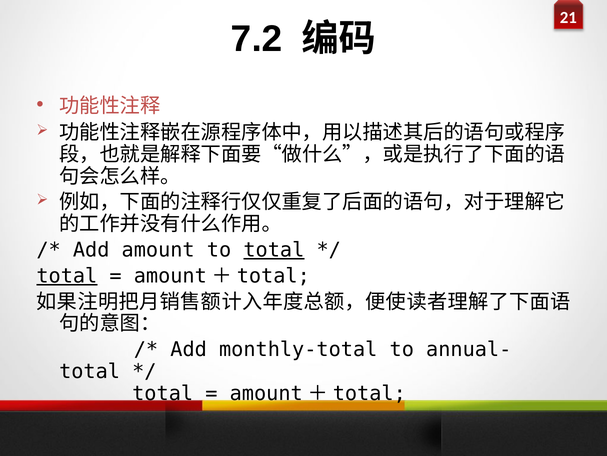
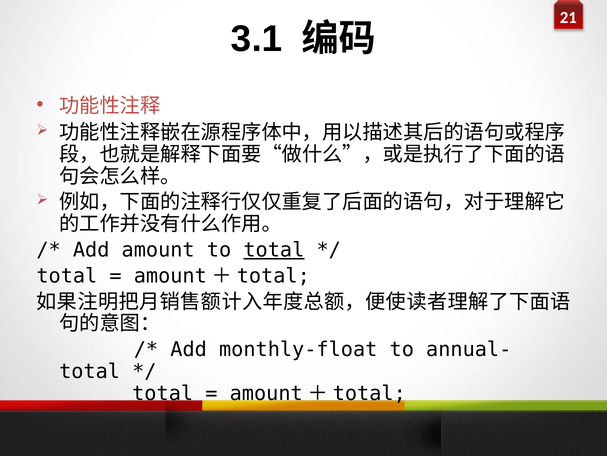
7.2: 7.2 -> 3.1
total at (67, 276) underline: present -> none
monthly-total: monthly-total -> monthly-float
